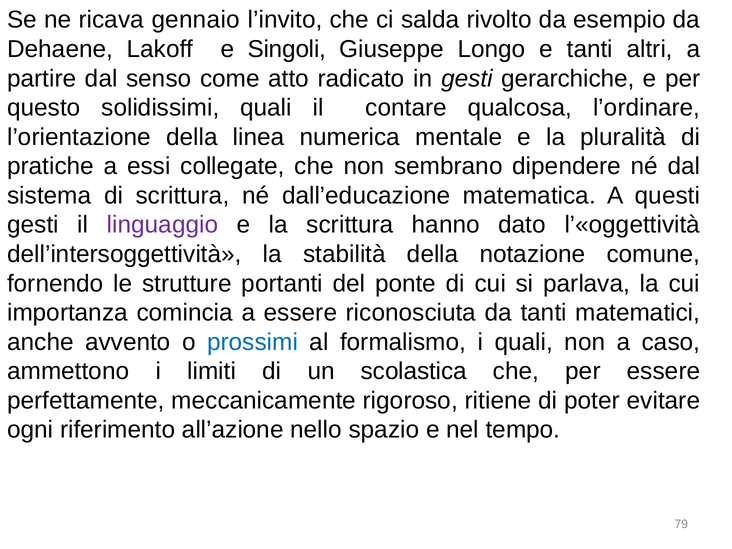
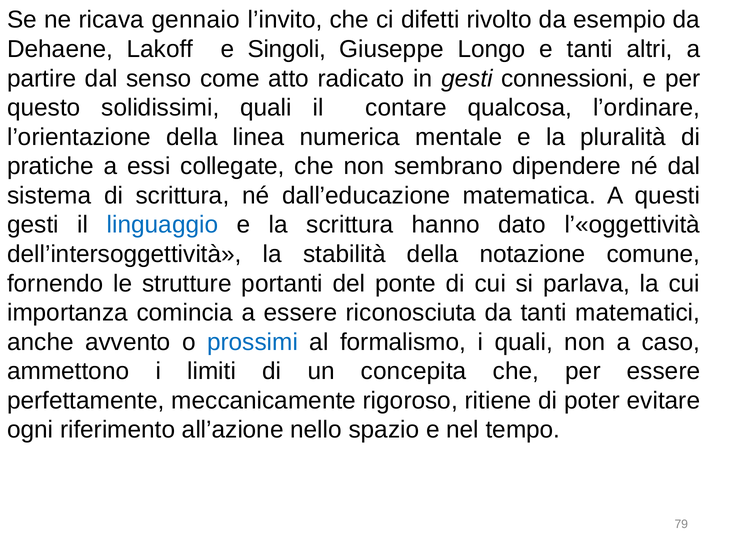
salda: salda -> difetti
gerarchiche: gerarchiche -> connessioni
linguaggio colour: purple -> blue
scolastica: scolastica -> concepita
